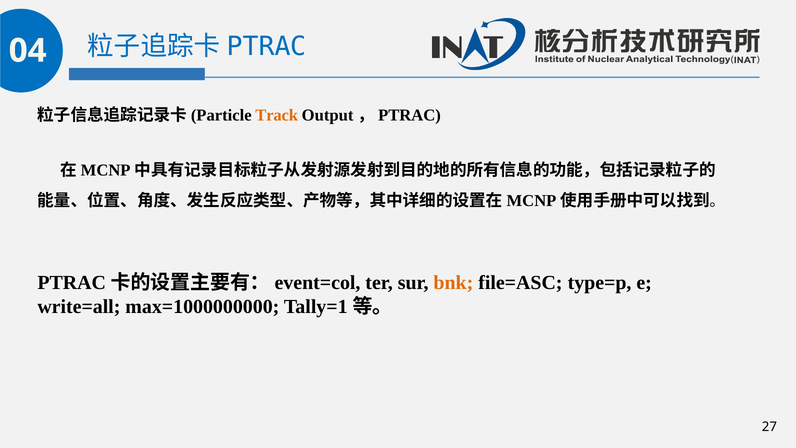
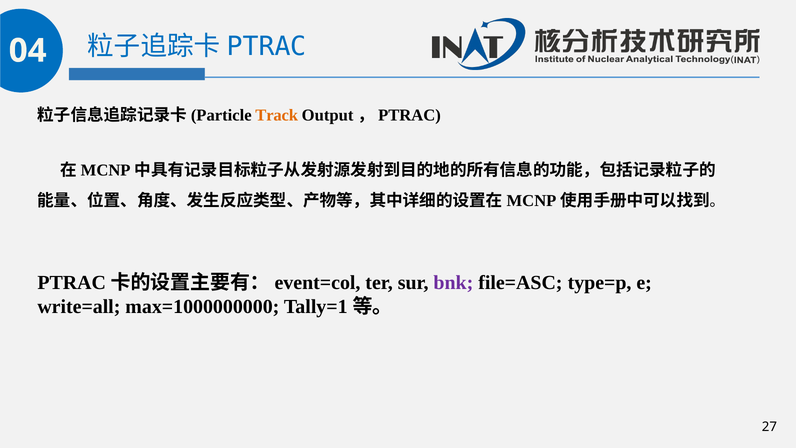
bnk colour: orange -> purple
